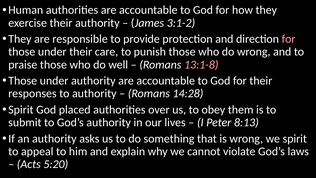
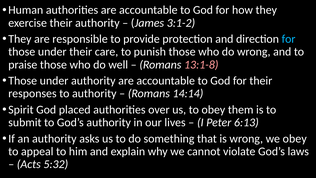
for at (289, 39) colour: pink -> light blue
14:28: 14:28 -> 14:14
8:13: 8:13 -> 6:13
we spirit: spirit -> obey
5:20: 5:20 -> 5:32
